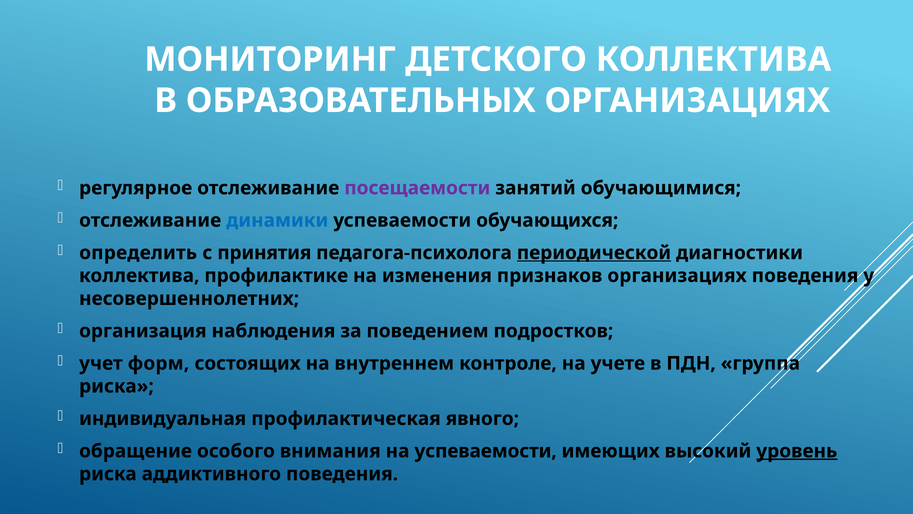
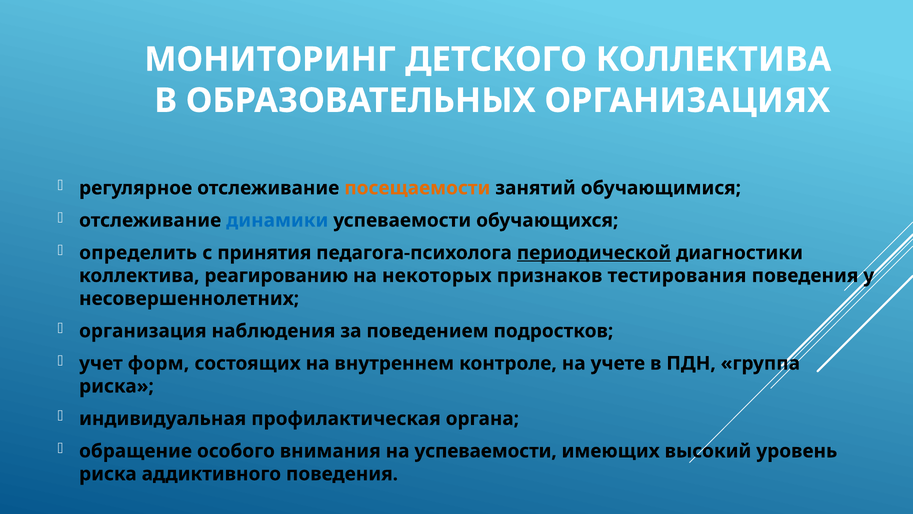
посещаемости colour: purple -> orange
профилактике: профилактике -> реагированию
изменения: изменения -> некоторых
признаков организациях: организациях -> тестирования
явного: явного -> органа
уровень underline: present -> none
